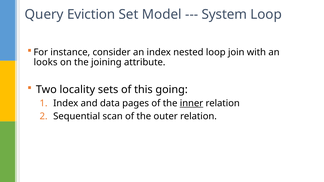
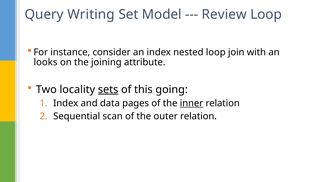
Eviction: Eviction -> Writing
System: System -> Review
sets underline: none -> present
